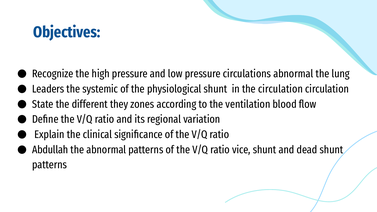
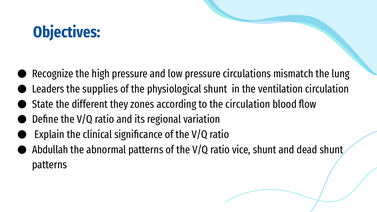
circulations abnormal: abnormal -> mismatch
systemic: systemic -> supplies
the circulation: circulation -> ventilation
the ventilation: ventilation -> circulation
